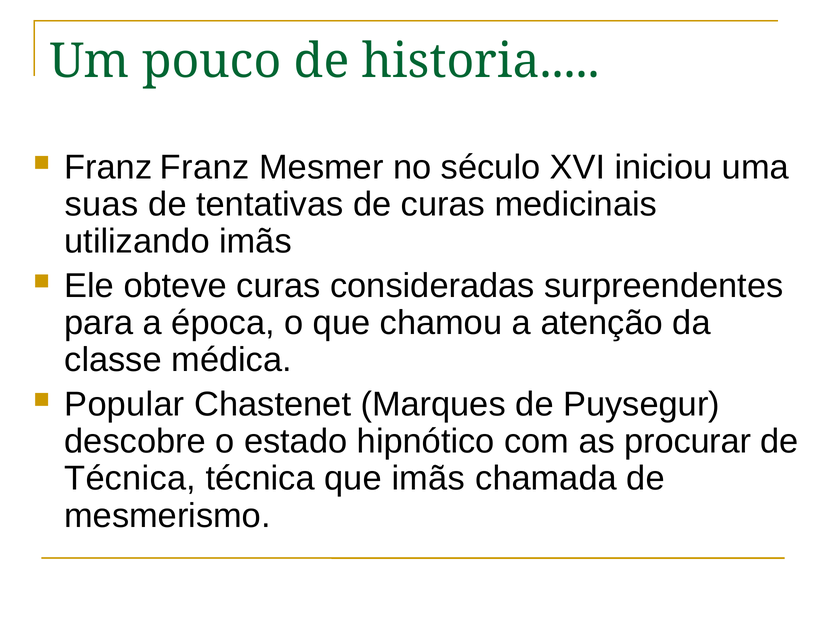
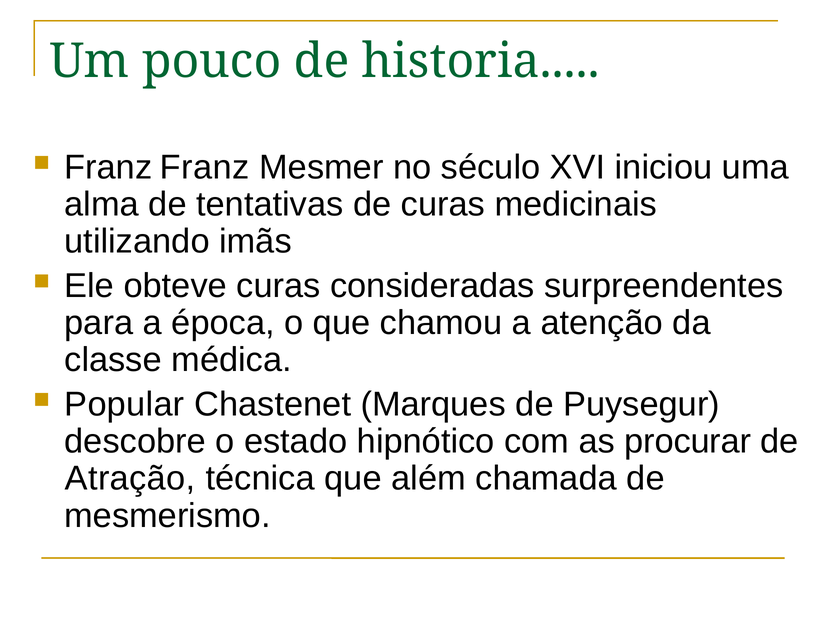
suas: suas -> alma
Técnica at (130, 478): Técnica -> Atração
que imãs: imãs -> além
